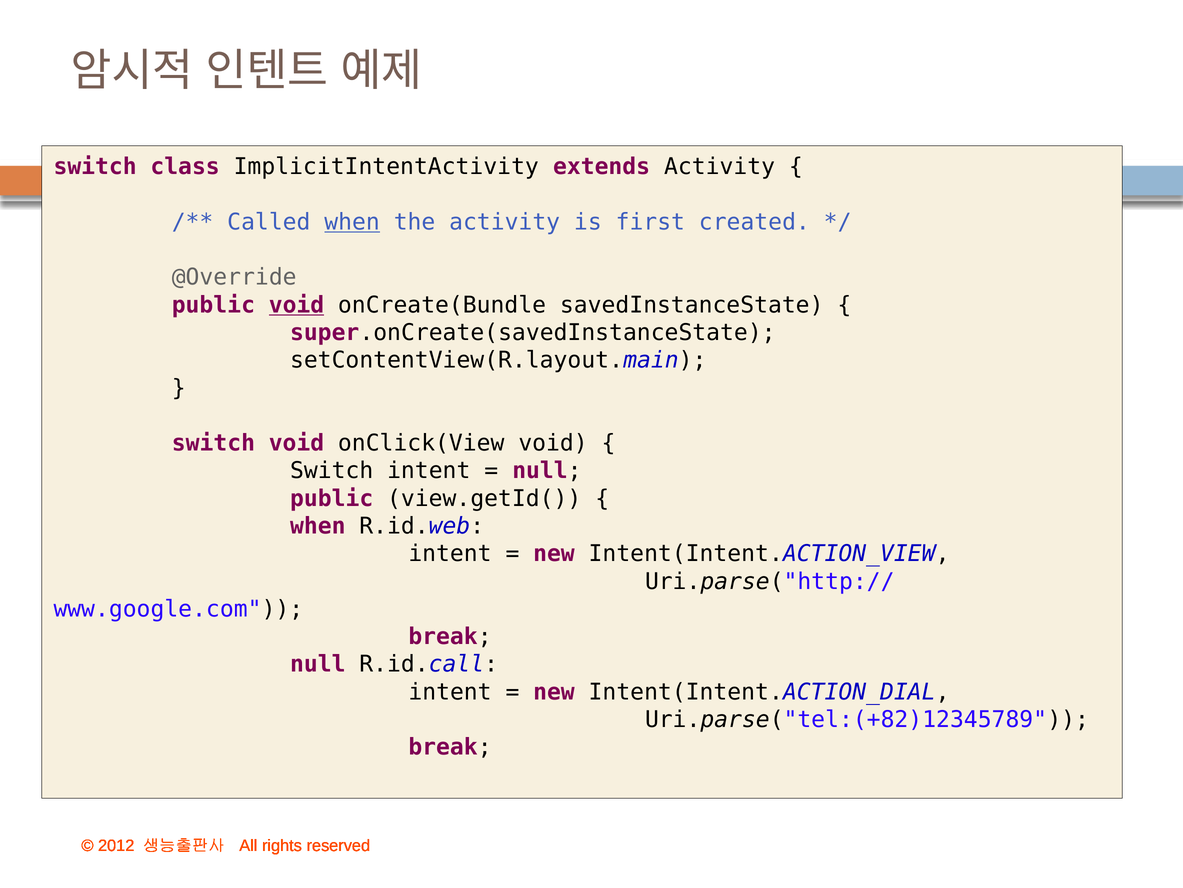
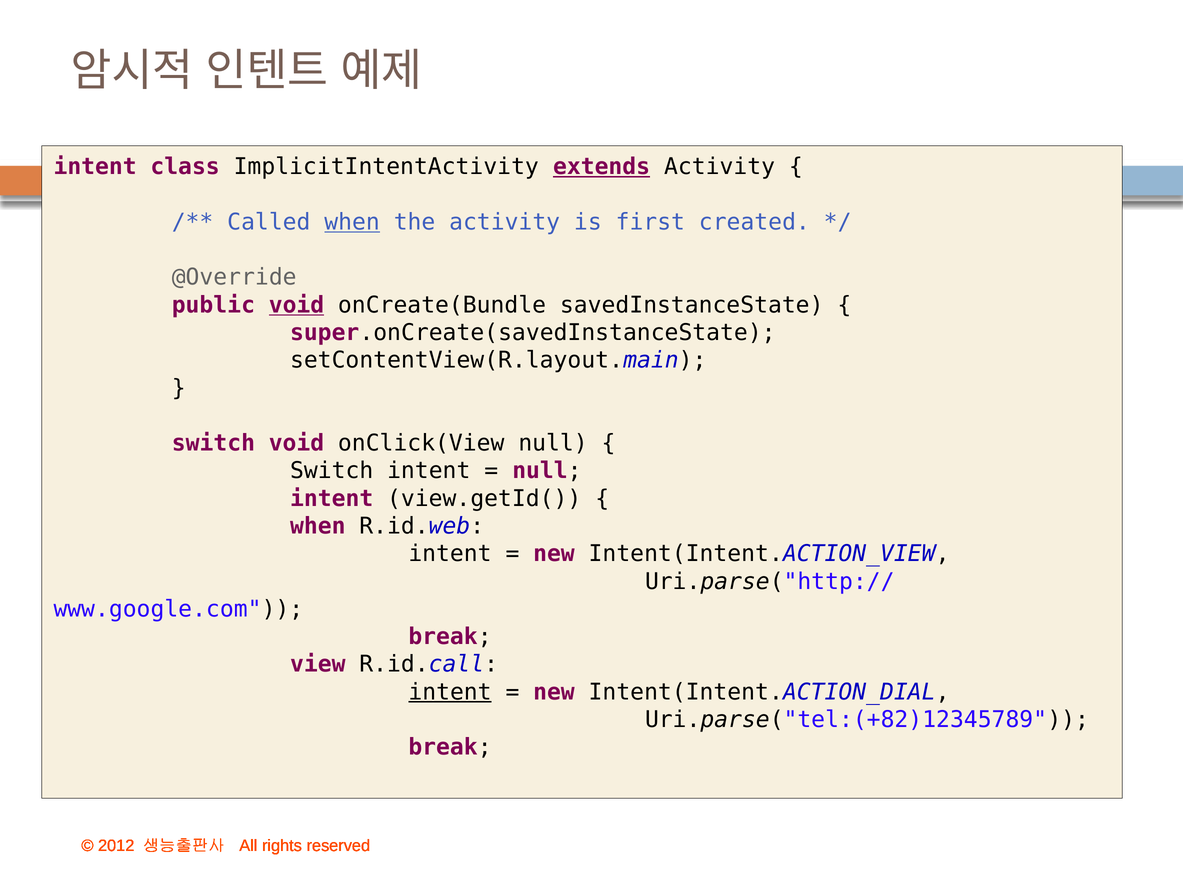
switch at (95, 167): switch -> intent
extends underline: none -> present
onClick(View void: void -> null
public at (332, 498): public -> intent
null at (318, 664): null -> view
intent at (450, 691) underline: none -> present
